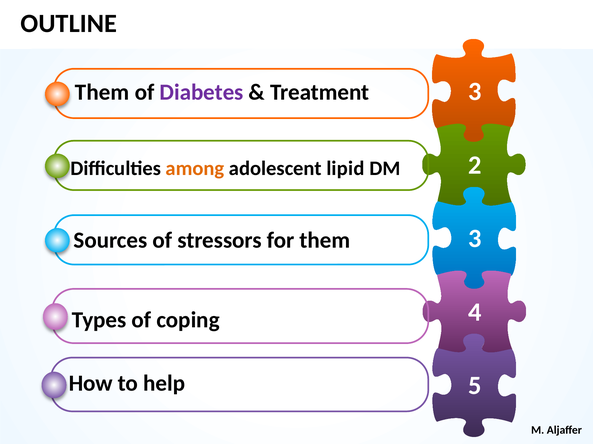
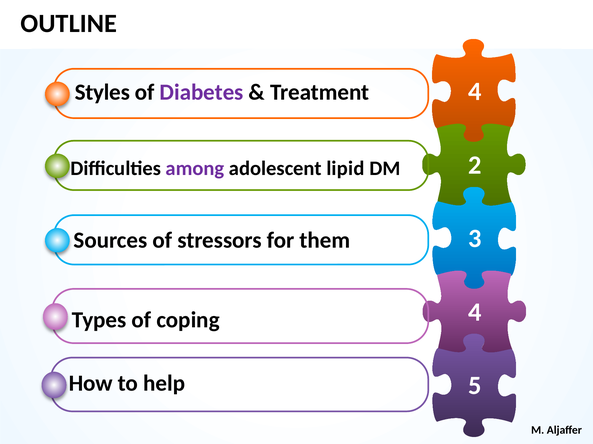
Them at (102, 92): Them -> Styles
Treatment 3: 3 -> 4
among colour: orange -> purple
